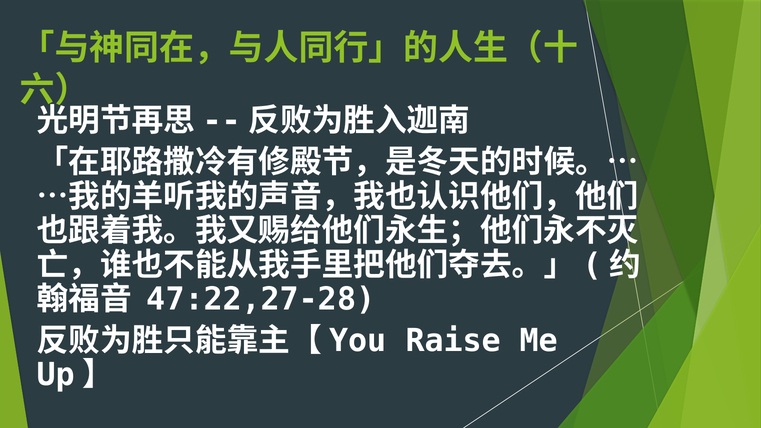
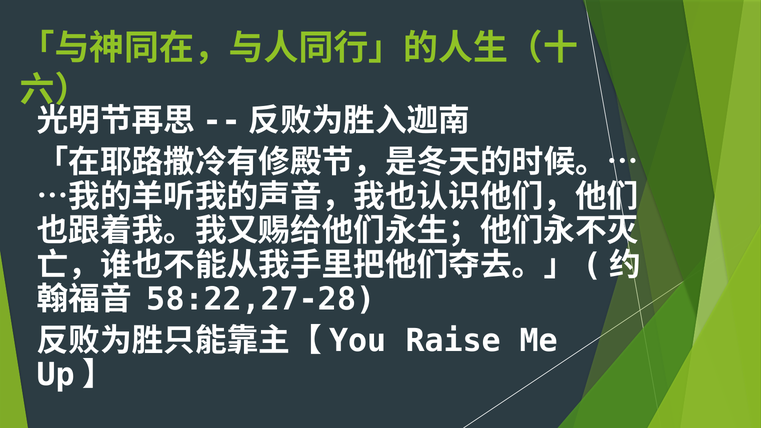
47:22,27-28: 47:22,27-28 -> 58:22,27-28
